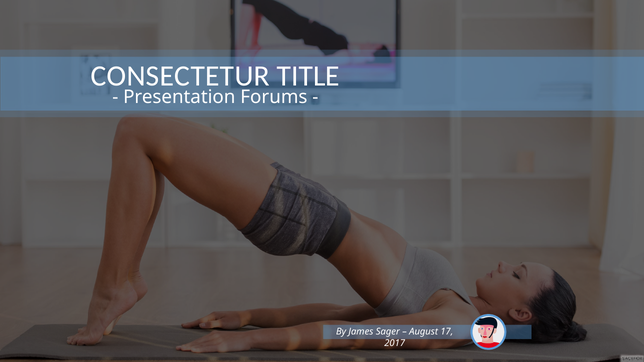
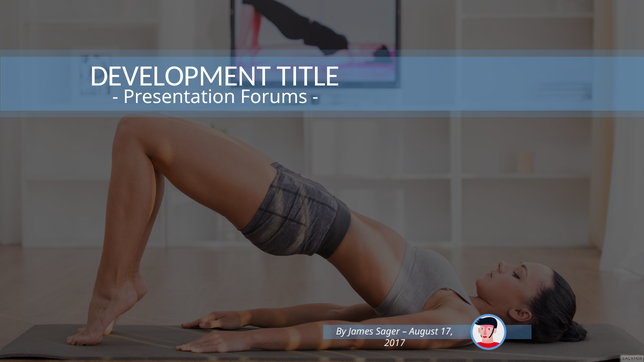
CONSECTETUR: CONSECTETUR -> DEVELOPMENT
